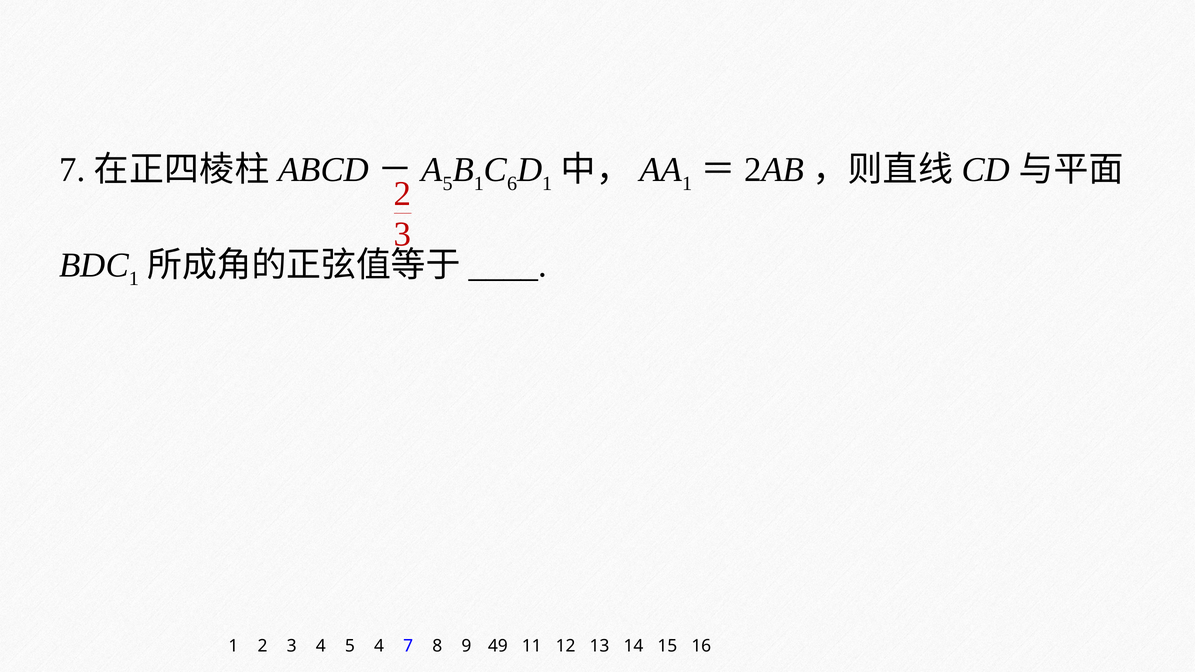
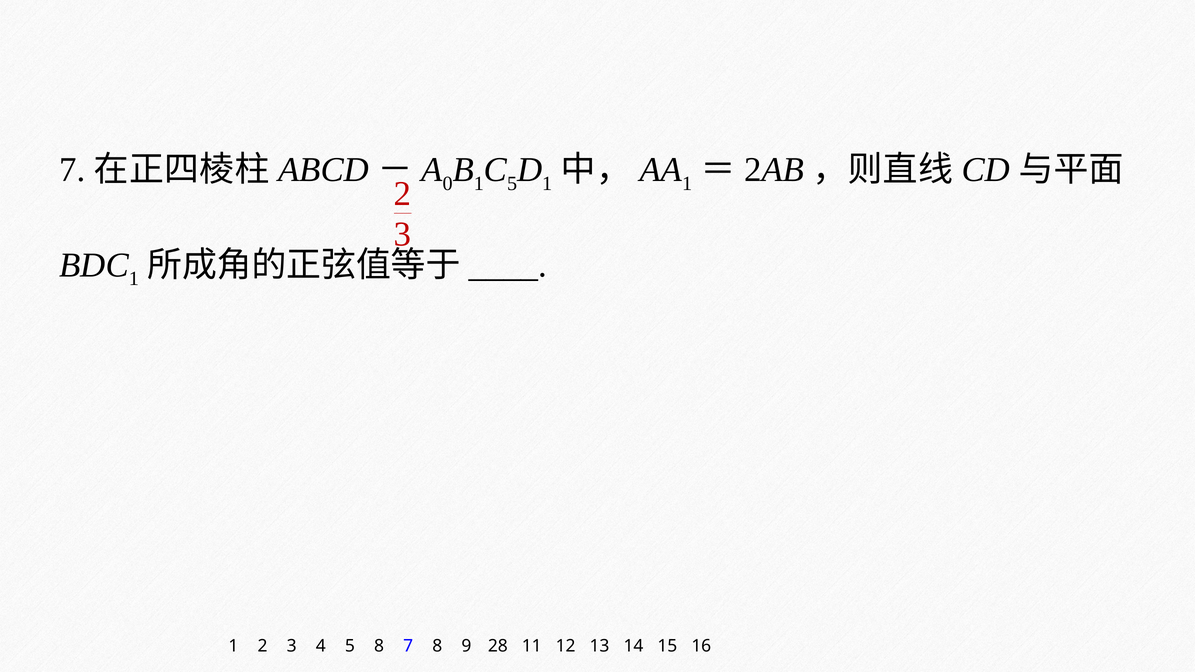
5 at (448, 184): 5 -> 0
6 at (512, 184): 6 -> 5
5 4: 4 -> 8
49: 49 -> 28
